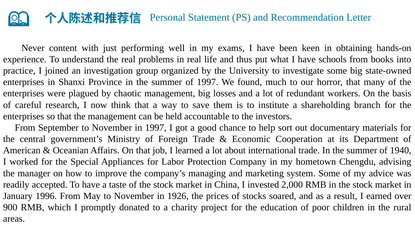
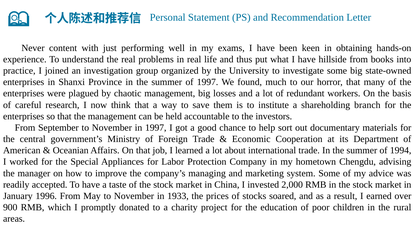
schools: schools -> hillside
1940: 1940 -> 1994
1926: 1926 -> 1933
